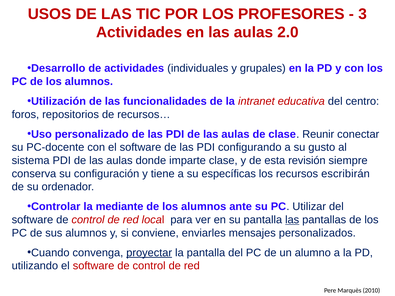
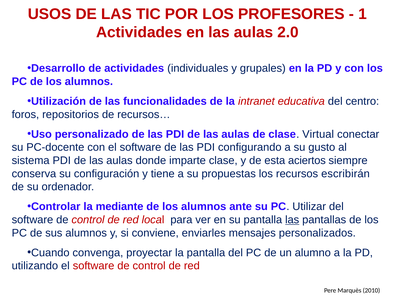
3: 3 -> 1
Reunir: Reunir -> Virtual
revisión: revisión -> aciertos
específicas: específicas -> propuestas
proyectar underline: present -> none
